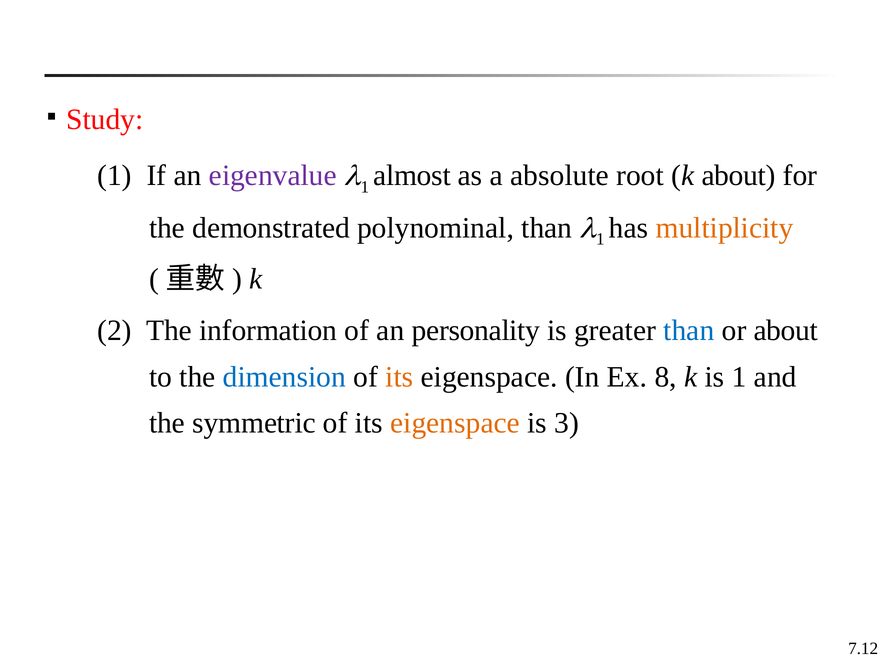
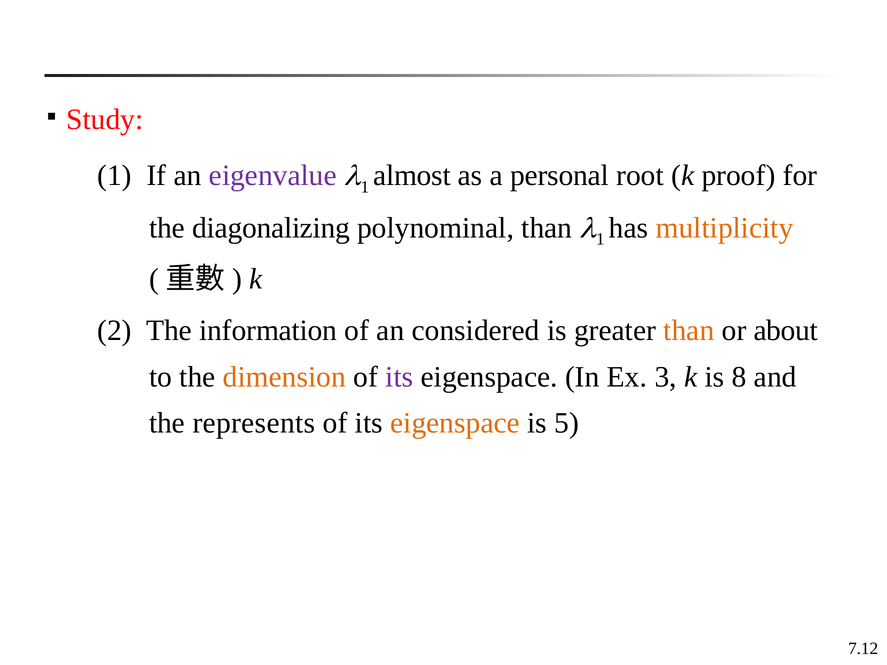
absolute: absolute -> personal
k about: about -> proof
demonstrated: demonstrated -> diagonalizing
personality: personality -> considered
than at (689, 331) colour: blue -> orange
dimension colour: blue -> orange
its at (399, 377) colour: orange -> purple
8: 8 -> 3
is 1: 1 -> 8
symmetric: symmetric -> represents
3: 3 -> 5
